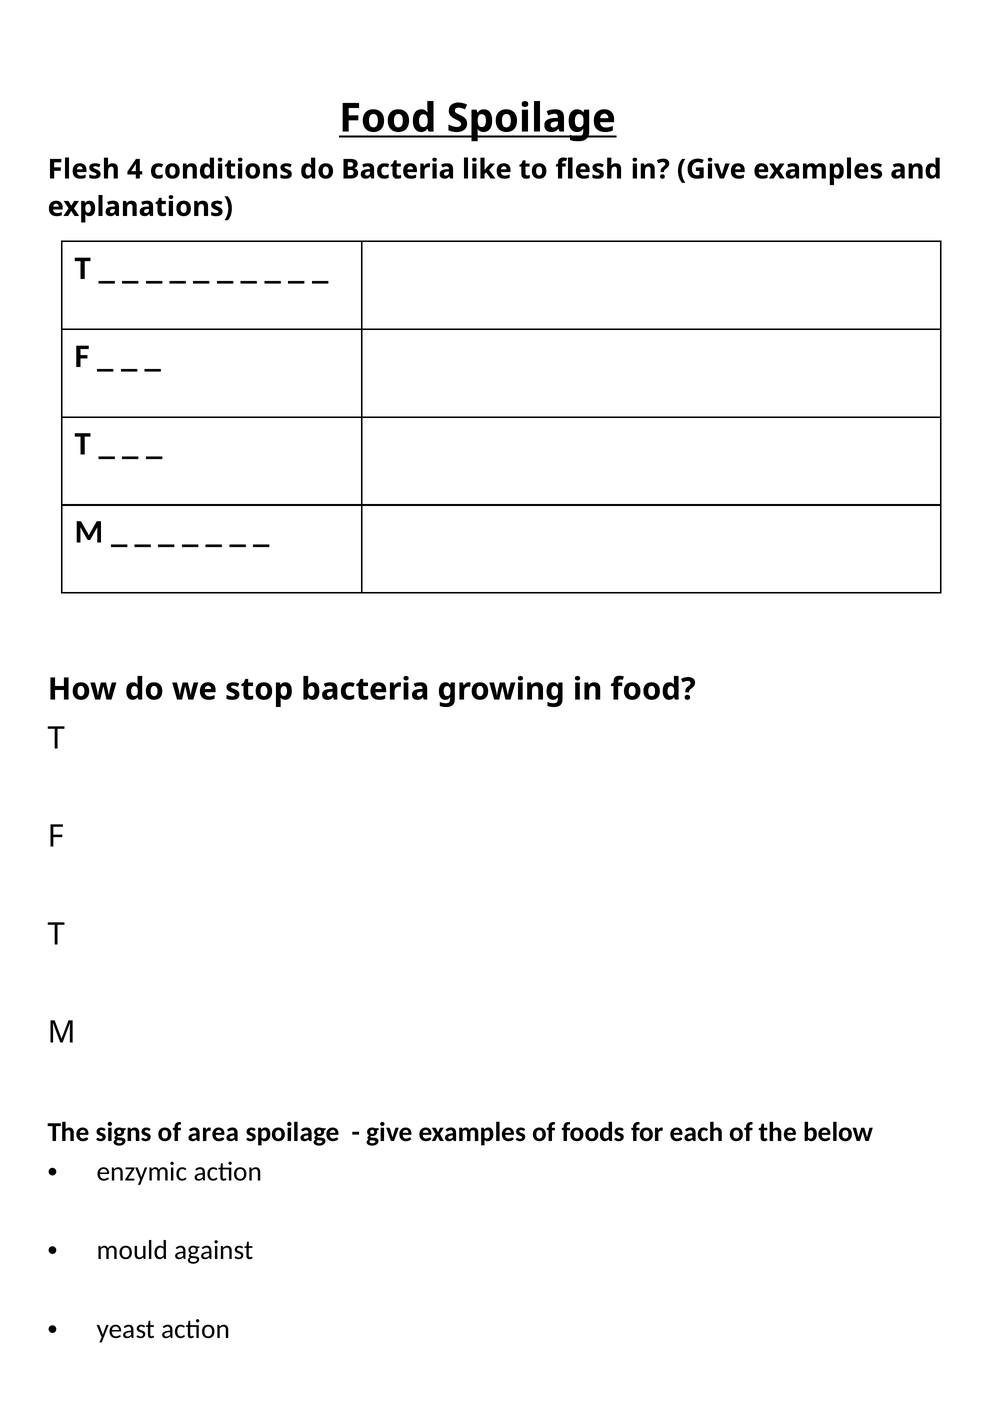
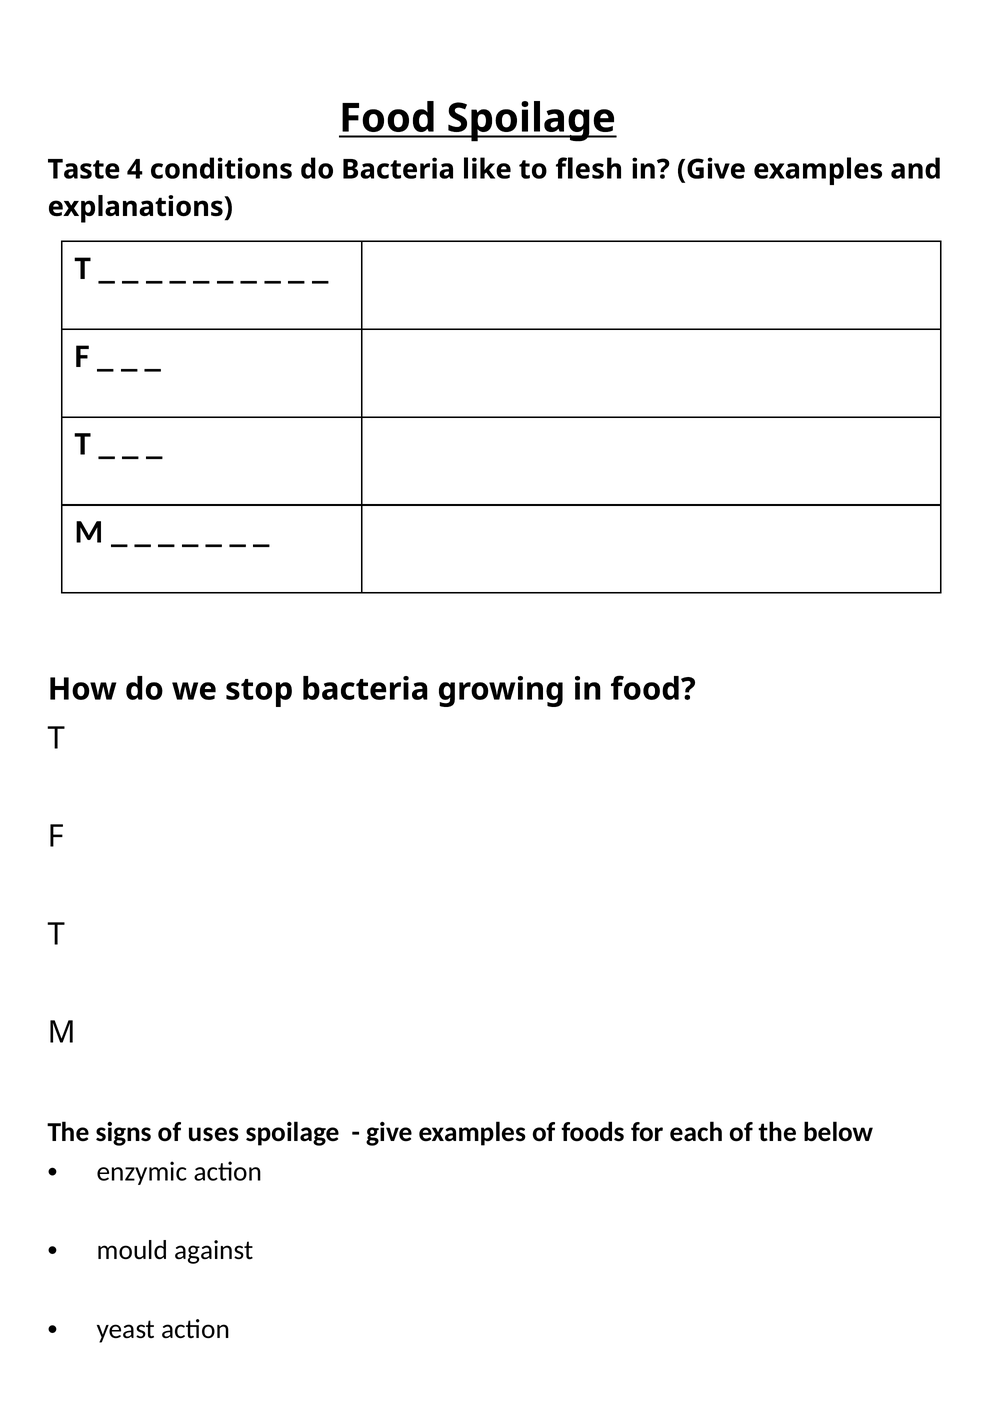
Flesh at (84, 169): Flesh -> Taste
area: area -> uses
